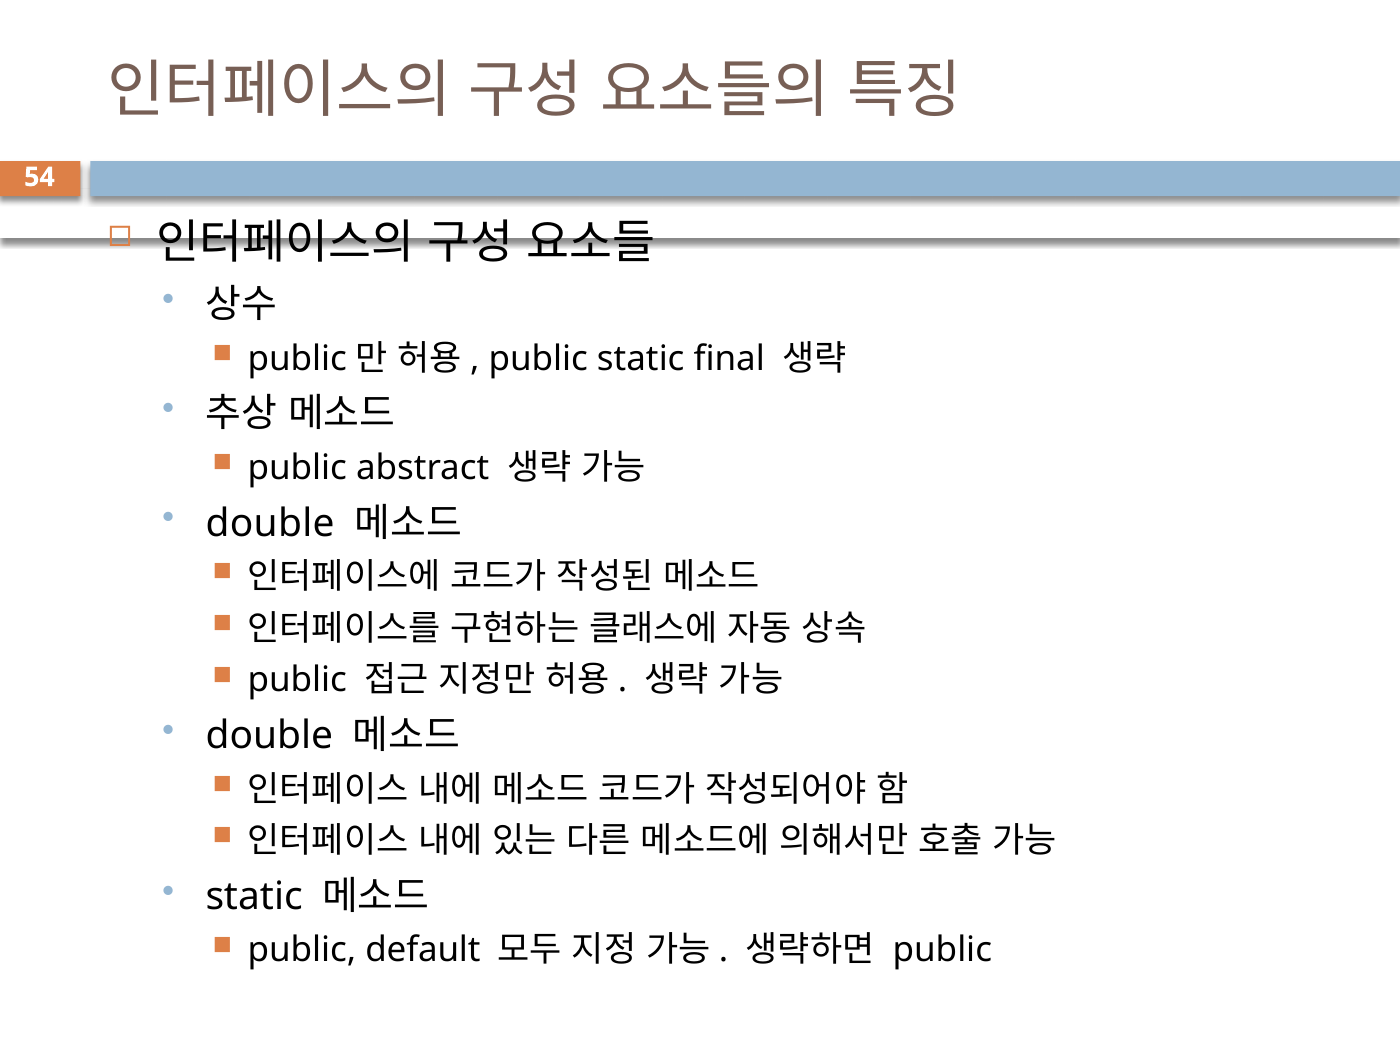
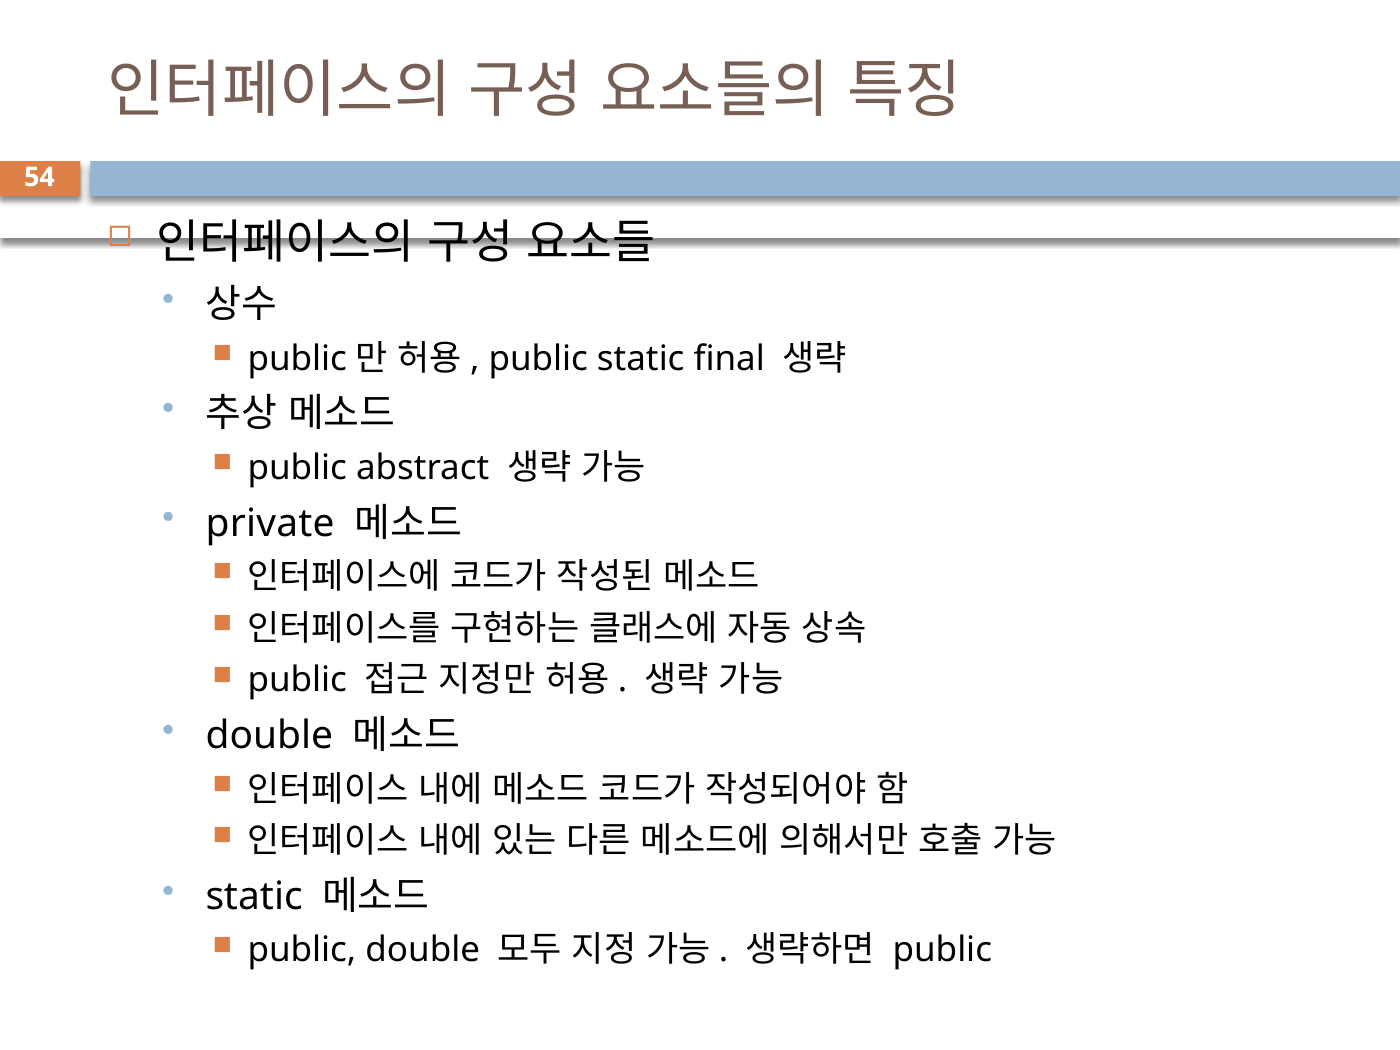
double at (270, 523): double -> private
public default: default -> double
